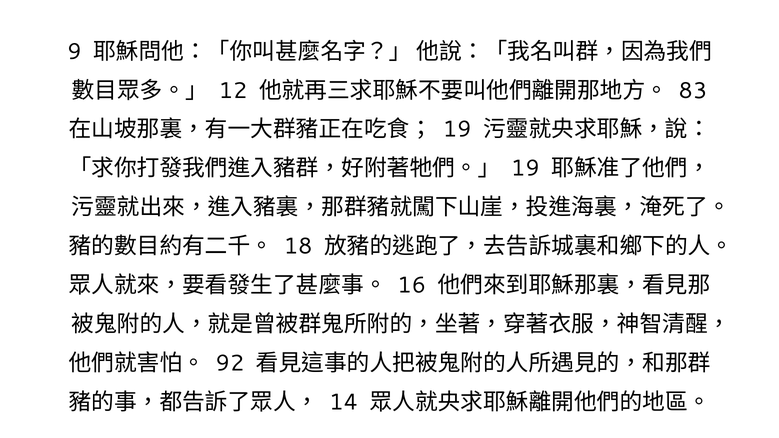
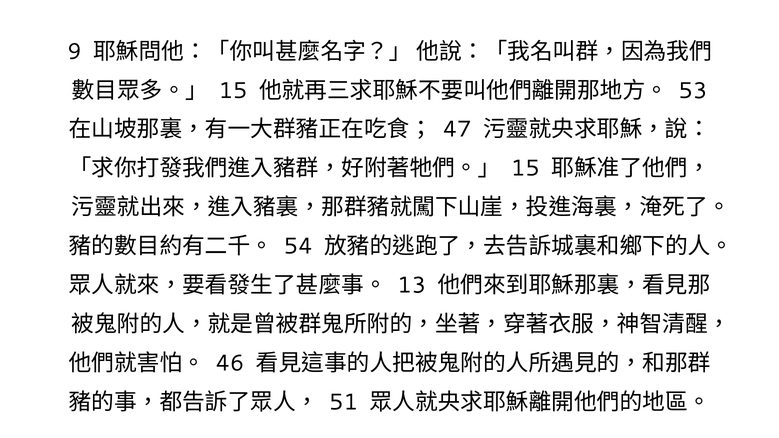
12 at (233, 91): 12 -> 15
83: 83 -> 53
19 at (457, 130): 19 -> 47
19 at (525, 168): 19 -> 15
18: 18 -> 54
16: 16 -> 13
92: 92 -> 46
14: 14 -> 51
